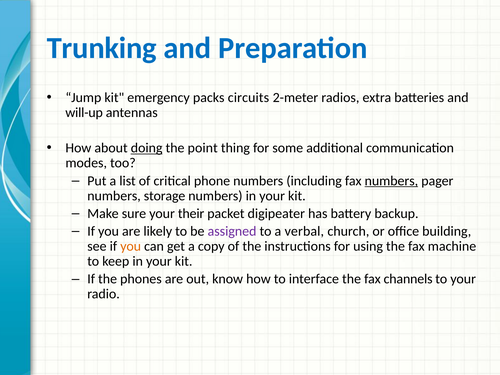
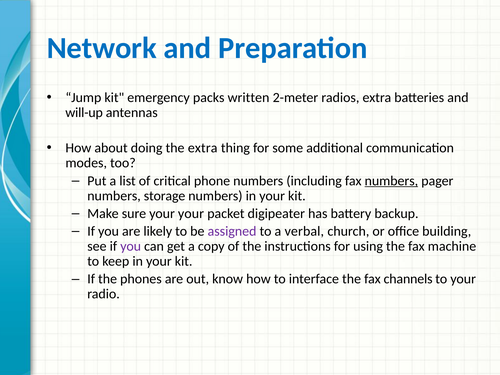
Trunking: Trunking -> Network
circuits: circuits -> written
doing underline: present -> none
the point: point -> extra
your their: their -> your
you at (131, 246) colour: orange -> purple
